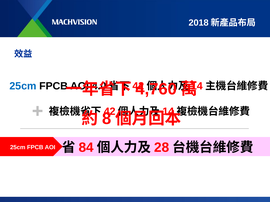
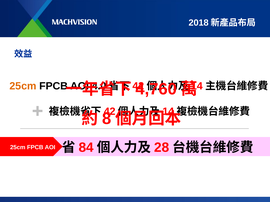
25cm at (23, 86) colour: blue -> orange
